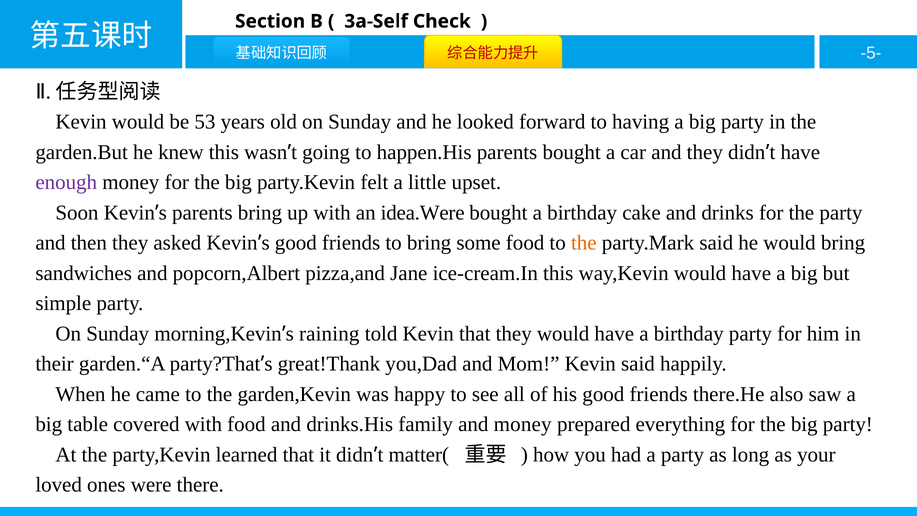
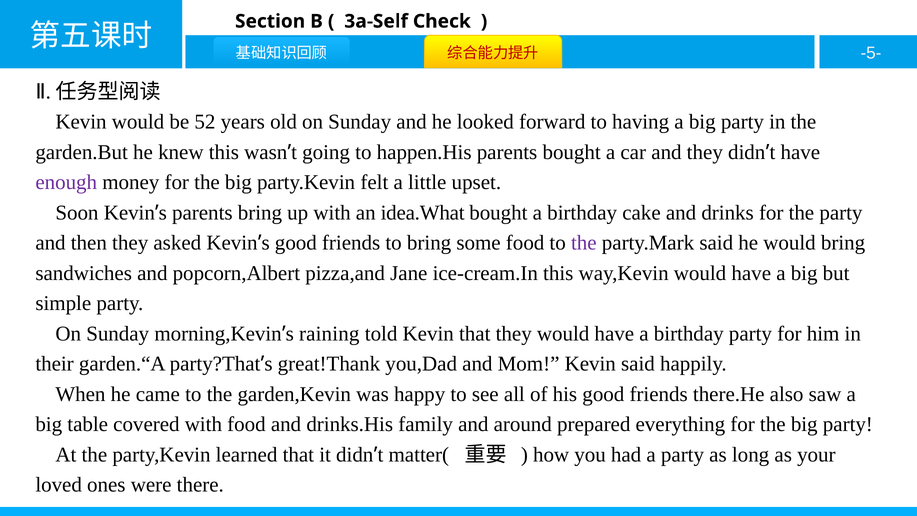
53: 53 -> 52
idea.Were: idea.Were -> idea.What
the at (584, 243) colour: orange -> purple
and money: money -> around
